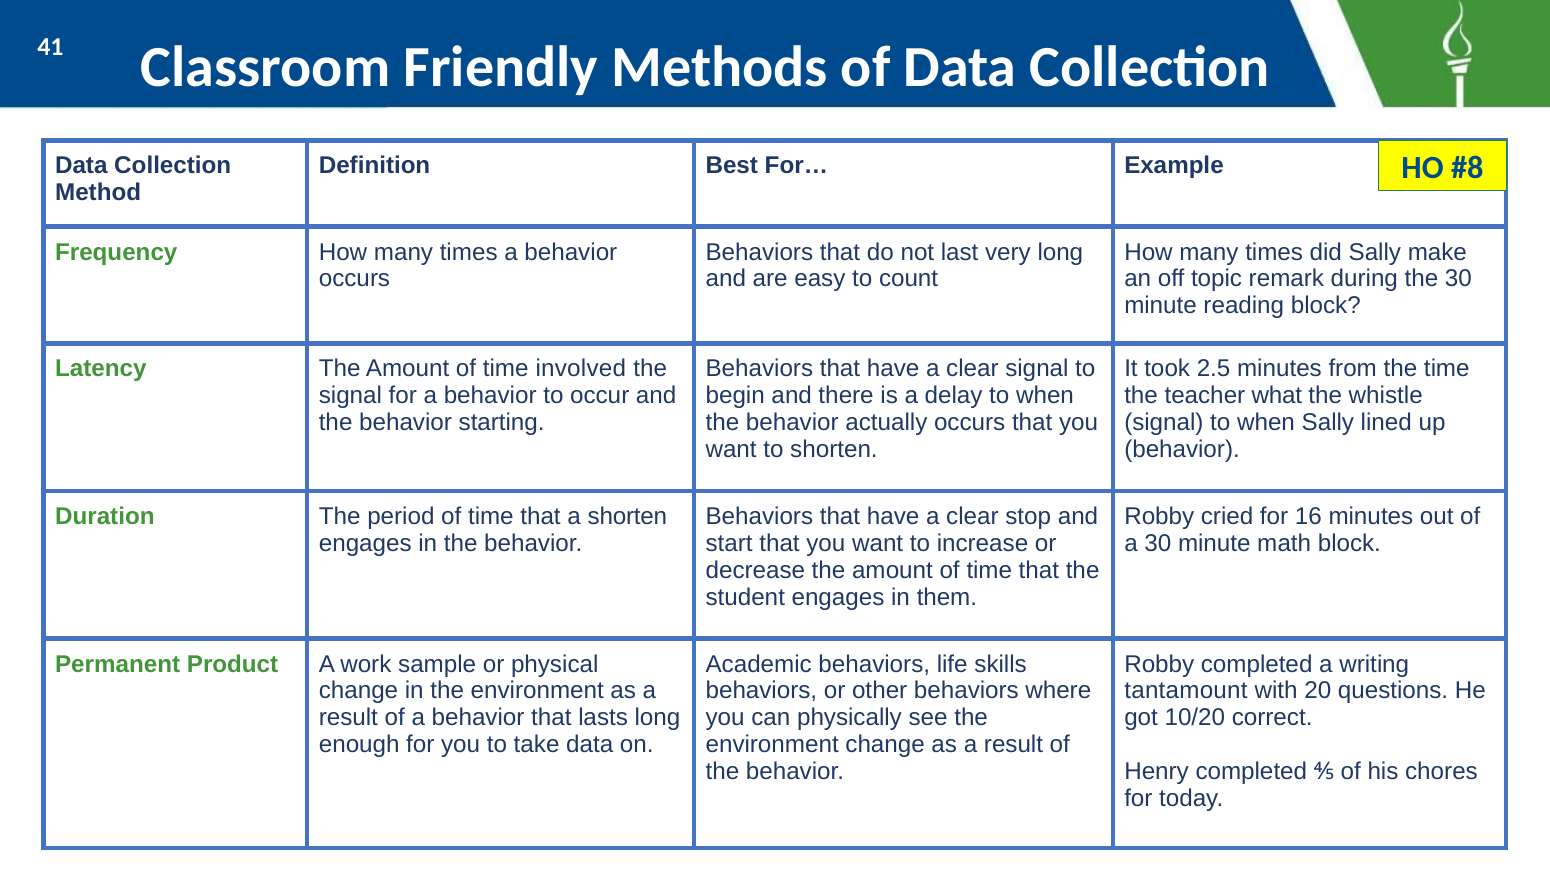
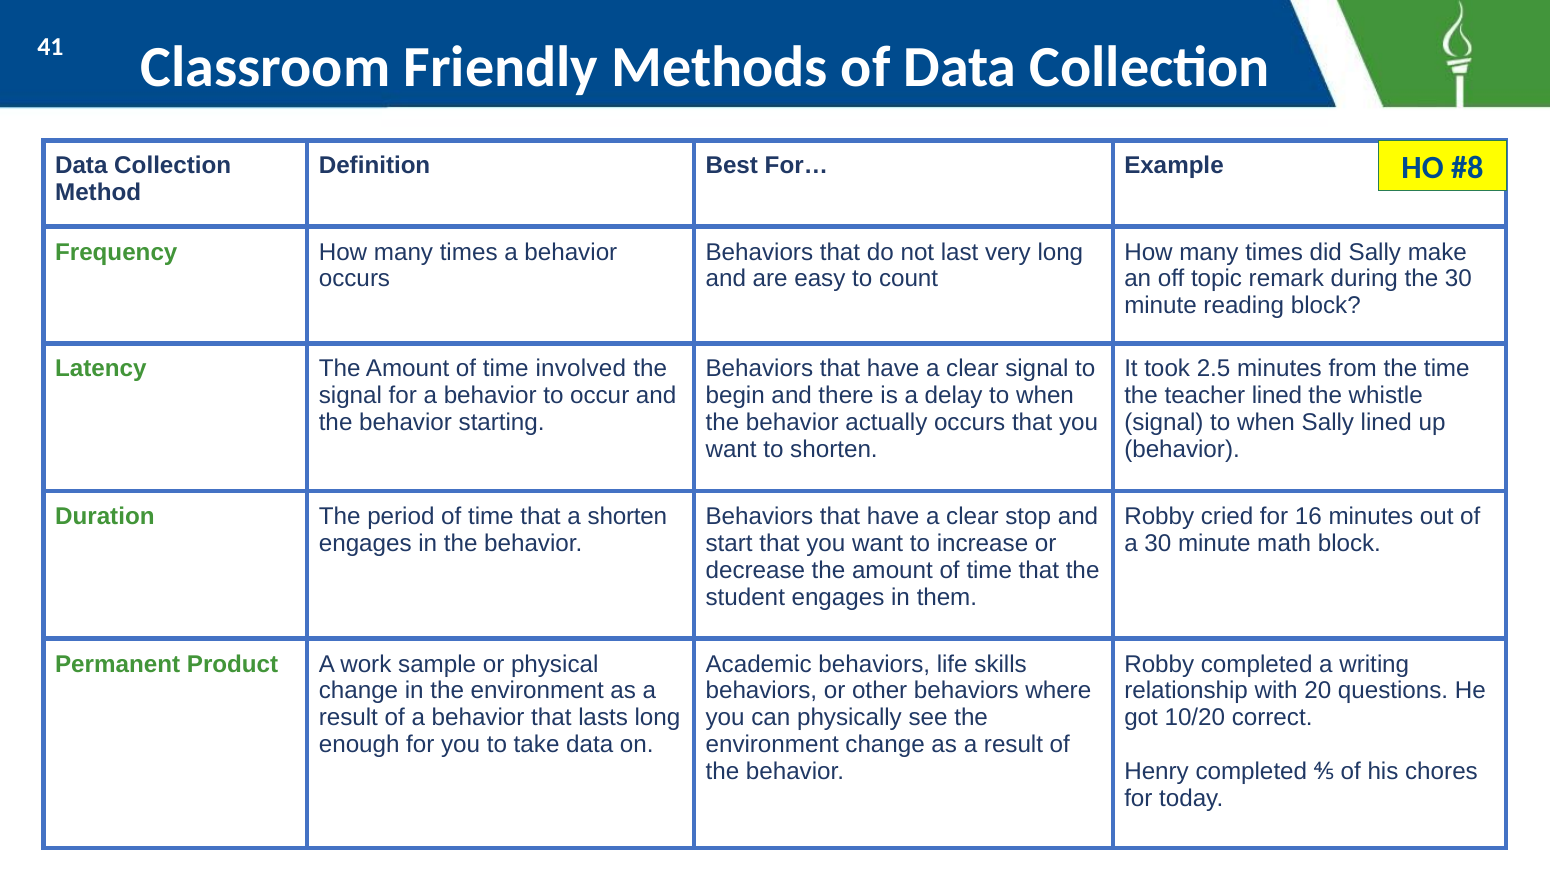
teacher what: what -> lined
tantamount: tantamount -> relationship
